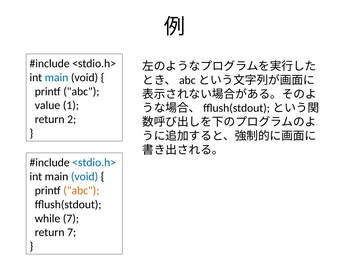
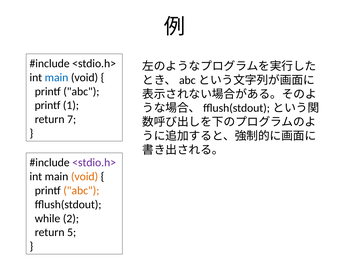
value at (47, 105): value -> printf
2: 2 -> 7
<stdio.h> at (94, 162) colour: blue -> purple
void at (85, 176) colour: blue -> orange
while 7: 7 -> 2
return 7: 7 -> 5
